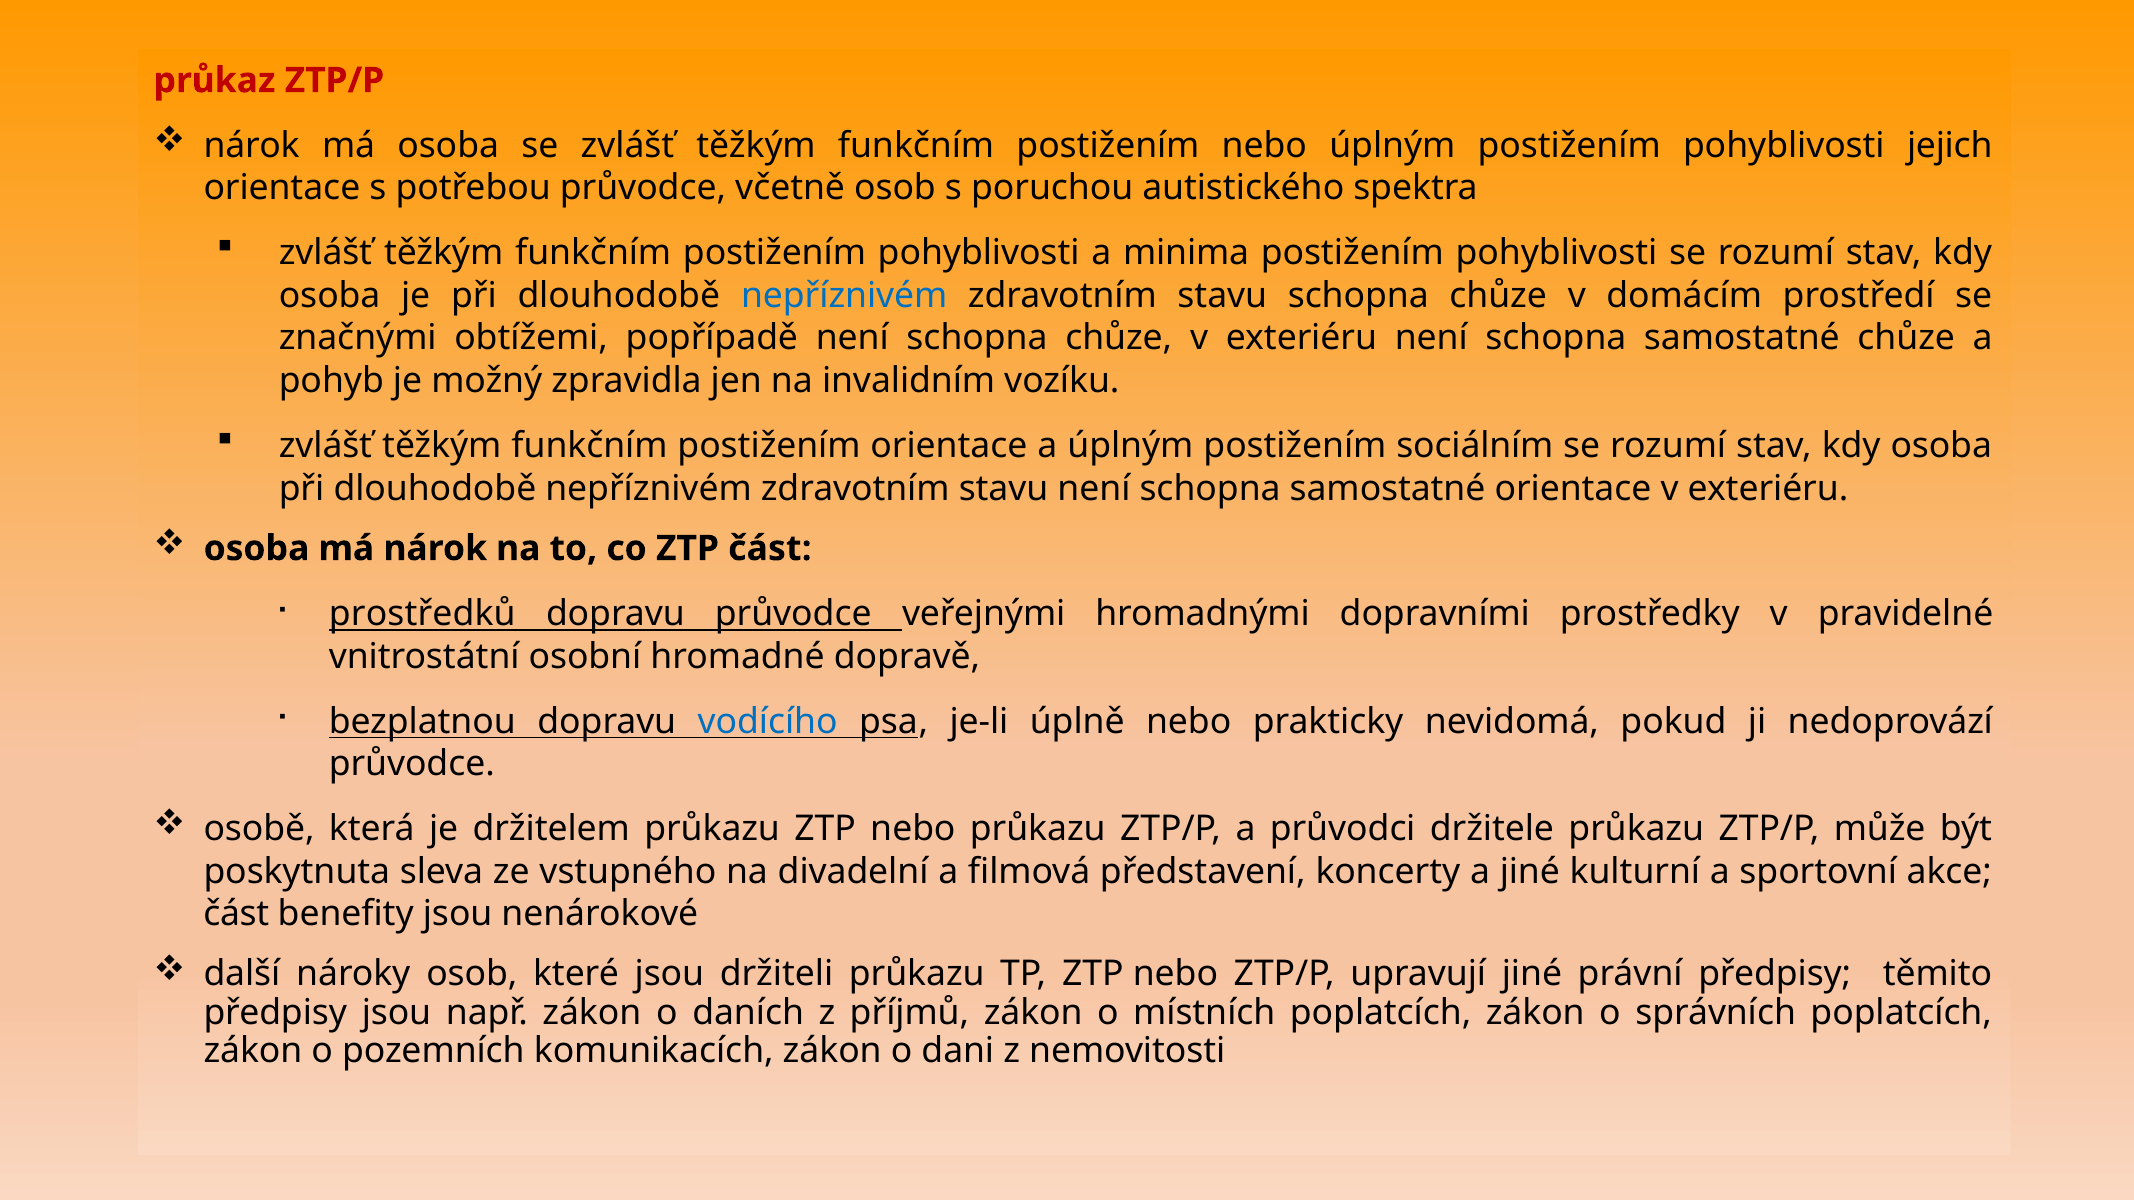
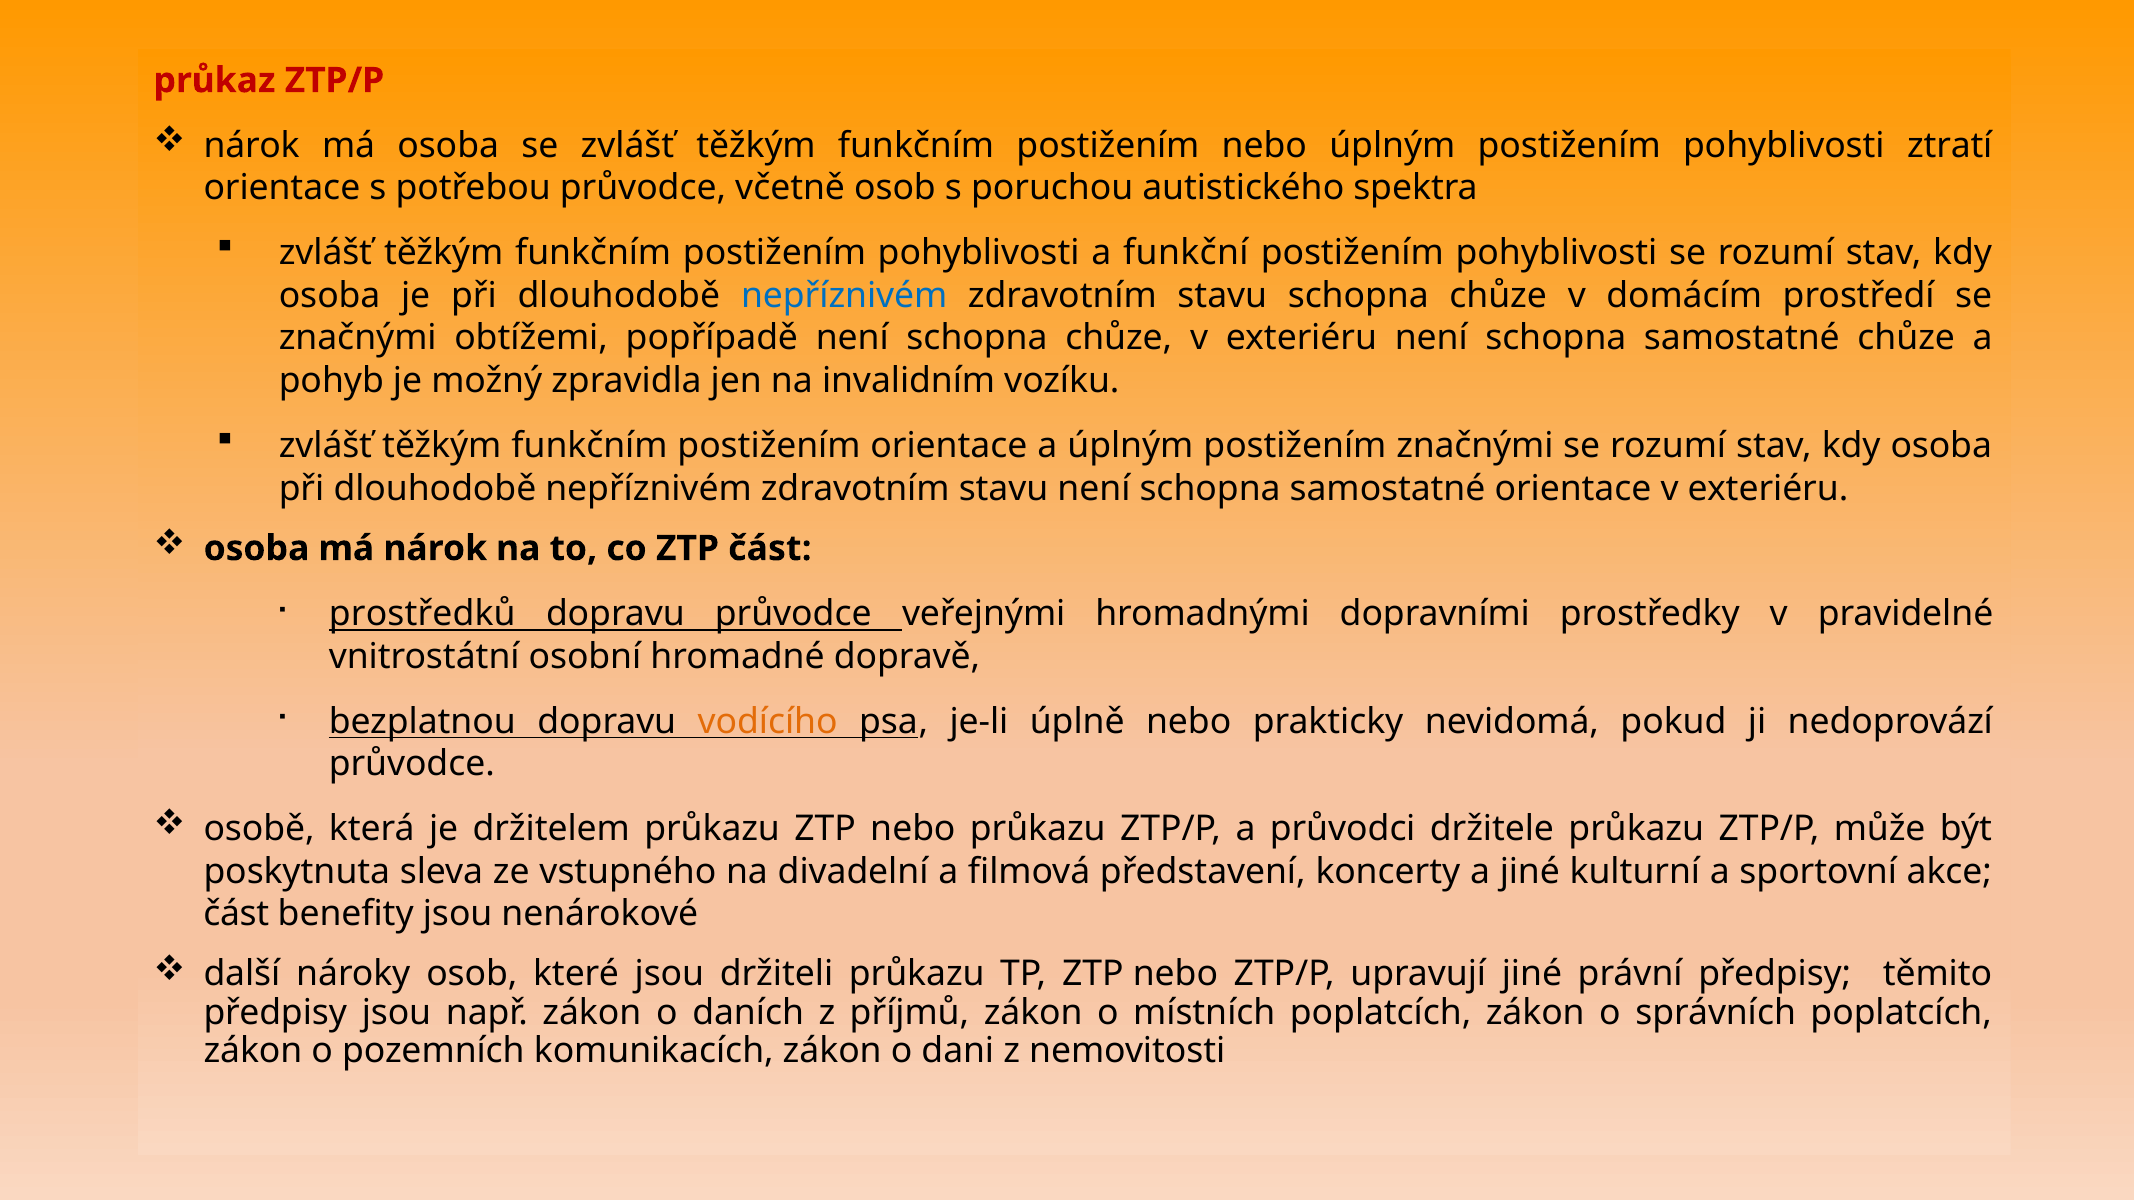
jejich: jejich -> ztratí
minima: minima -> funkční
postižením sociálním: sociálním -> značnými
vodícího colour: blue -> orange
